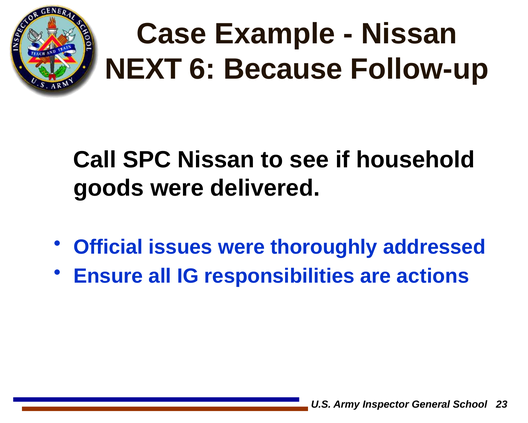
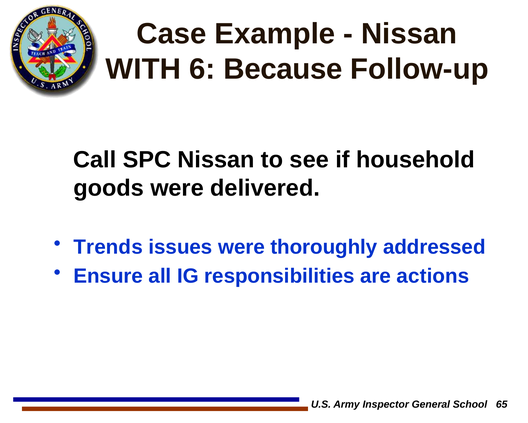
NEXT: NEXT -> WITH
Official: Official -> Trends
23: 23 -> 65
